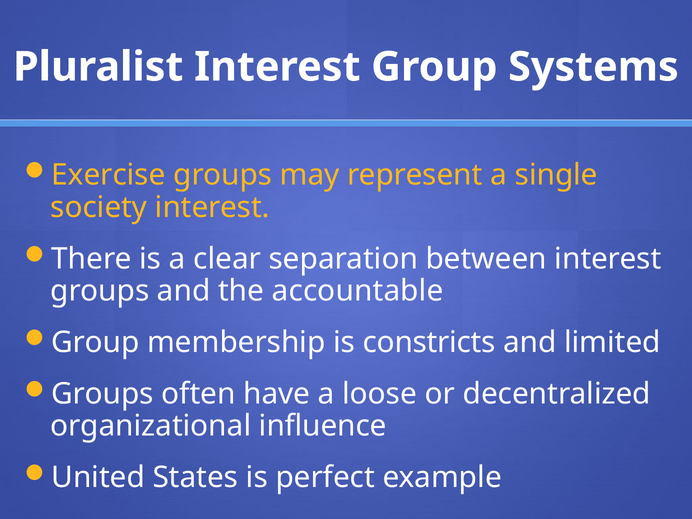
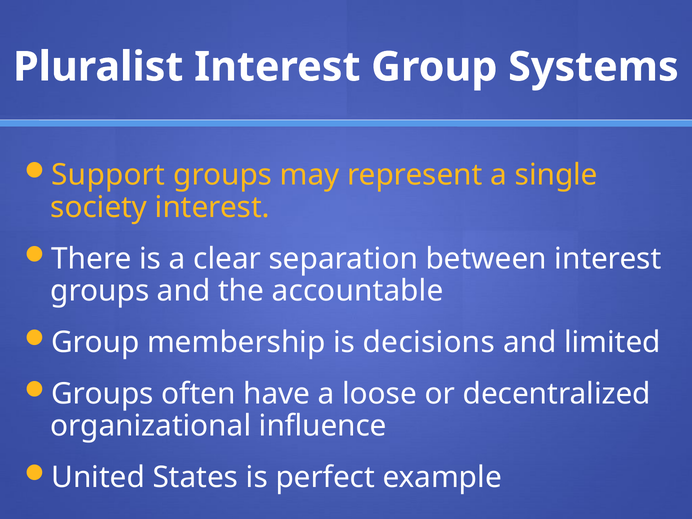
Exercise: Exercise -> Support
constricts: constricts -> decisions
